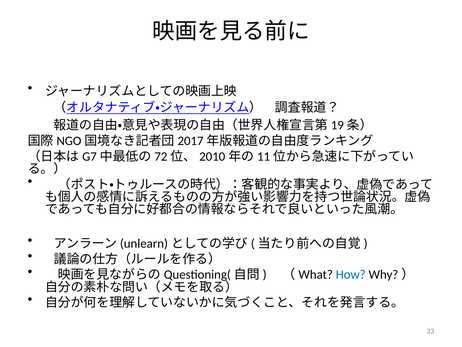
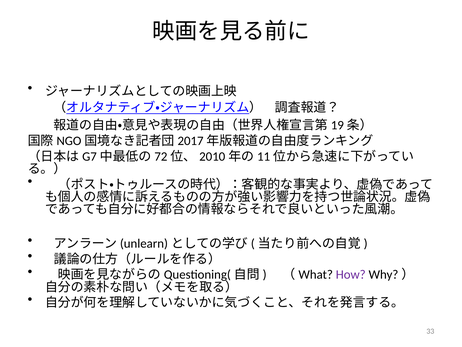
How colour: blue -> purple
